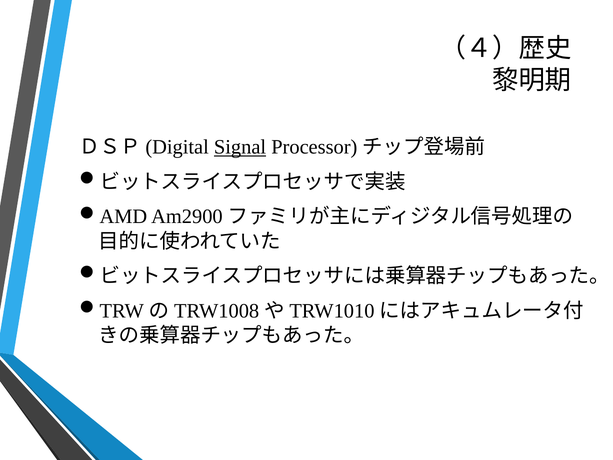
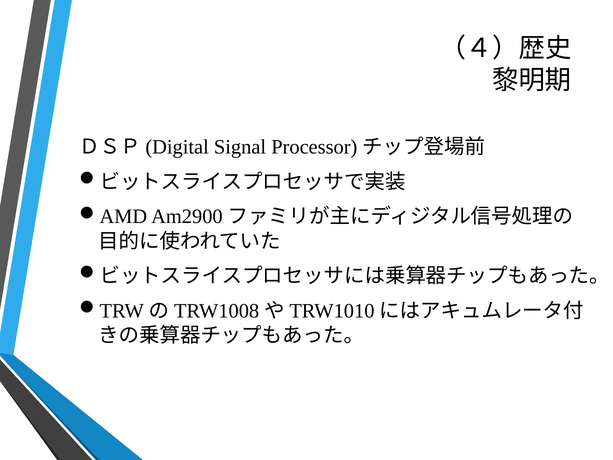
Signal underline: present -> none
